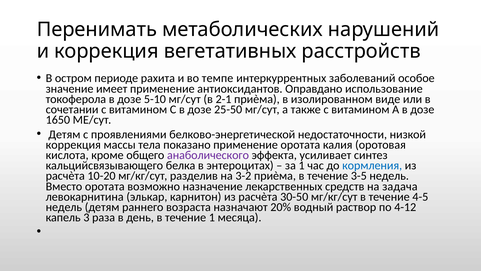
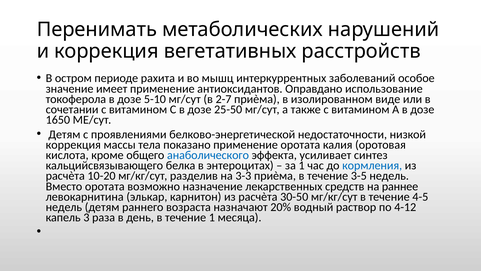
темпе: темпе -> мышц
2-1: 2-1 -> 2-7
анаболического colour: purple -> blue
3-2: 3-2 -> 3-3
задача: задача -> раннее
